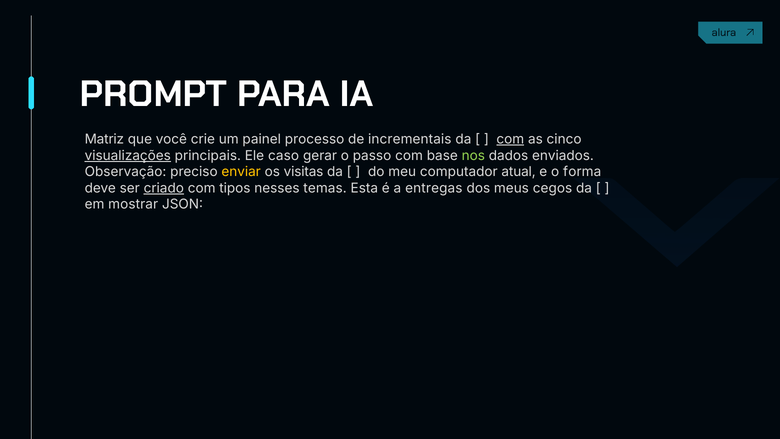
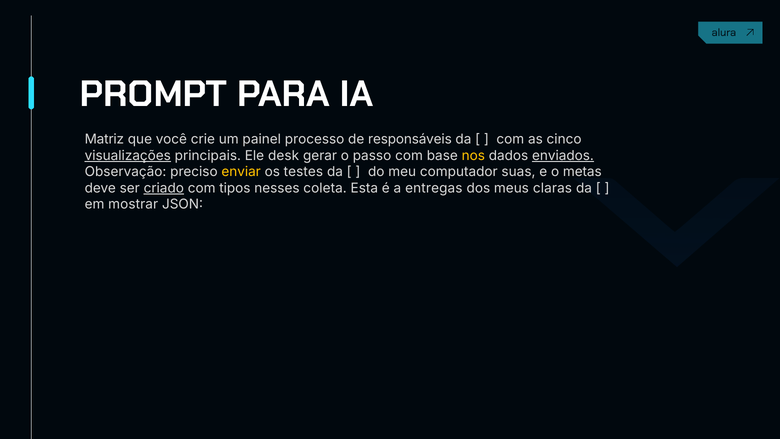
incrementais: incrementais -> responsáveis
com at (510, 139) underline: present -> none
caso: caso -> desk
nos colour: light green -> yellow
enviados underline: none -> present
visitas: visitas -> testes
atual: atual -> suas
forma: forma -> metas
temas: temas -> coleta
cegos: cegos -> claras
